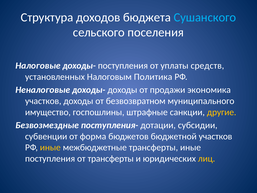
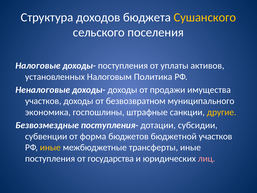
Сушанского colour: light blue -> yellow
средств: средств -> активов
экономика: экономика -> имущества
имущество: имущество -> экономика
от трансферты: трансферты -> государства
лиц colour: yellow -> pink
